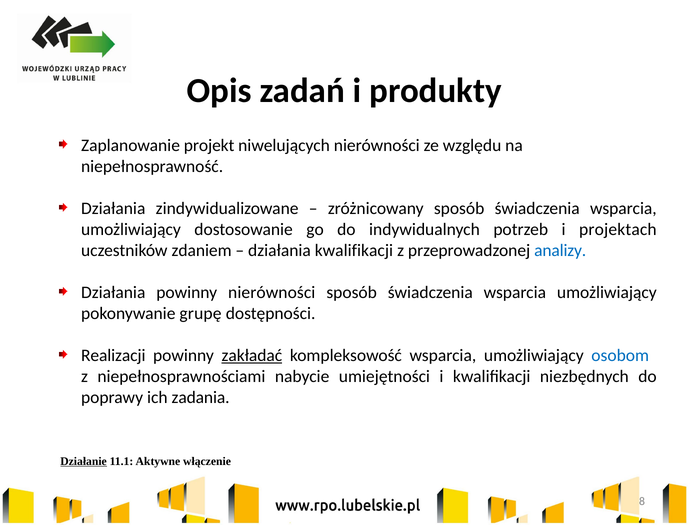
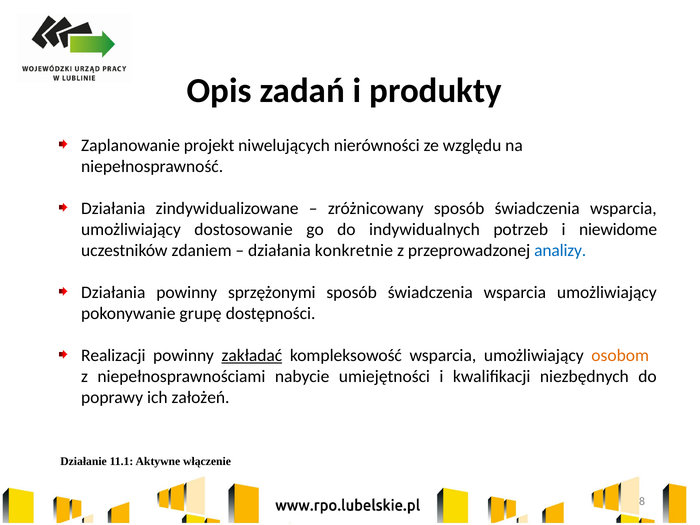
projektach: projektach -> niewidome
działania kwalifikacji: kwalifikacji -> konkretnie
powinny nierówności: nierówności -> sprzężonymi
osobom colour: blue -> orange
zadania: zadania -> założeń
Działanie underline: present -> none
